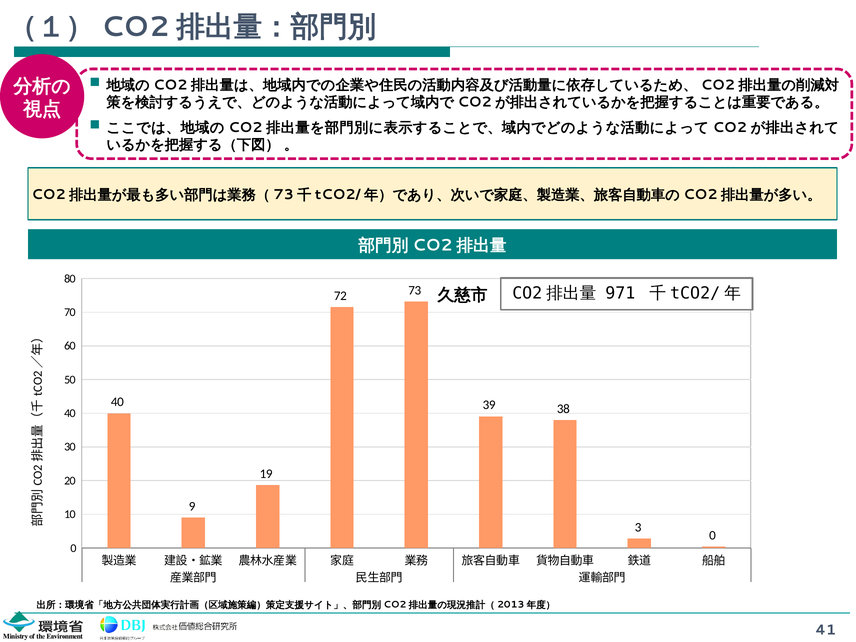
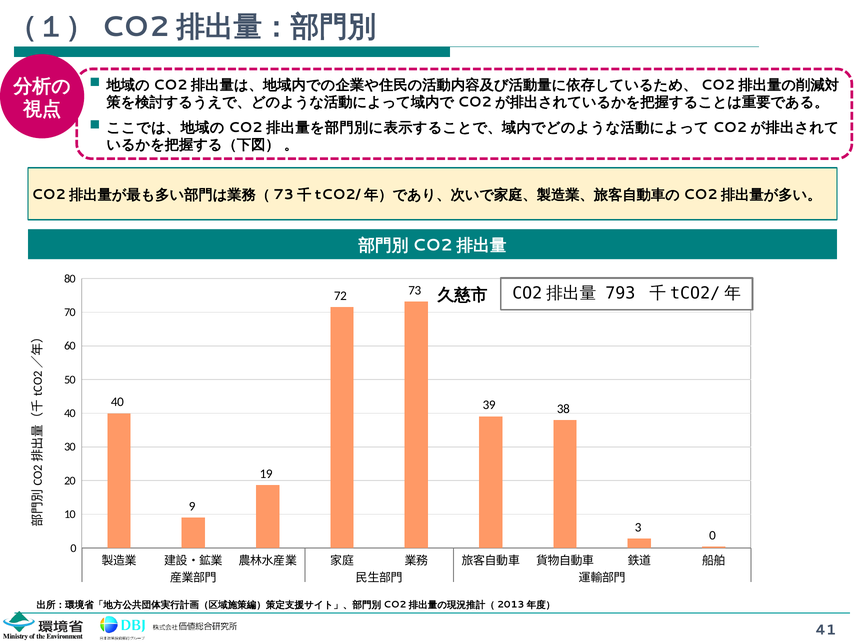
971: 971 -> 793
